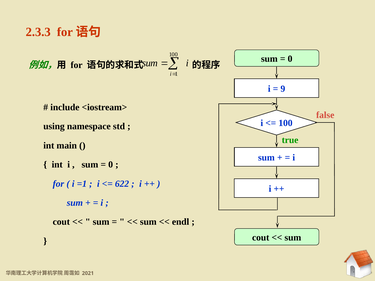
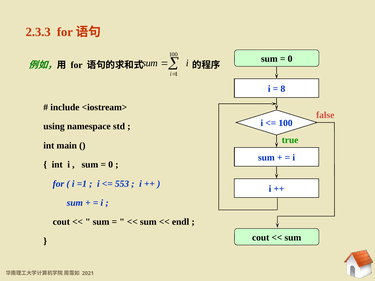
9: 9 -> 8
622: 622 -> 553
